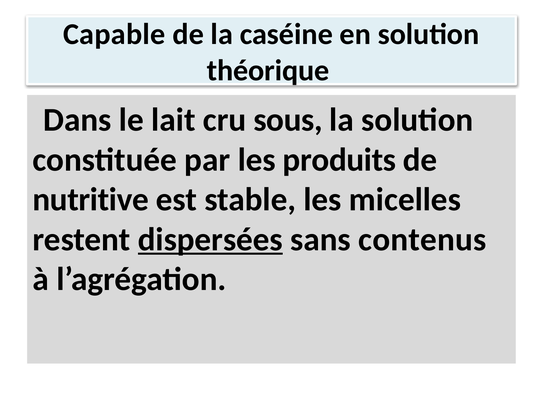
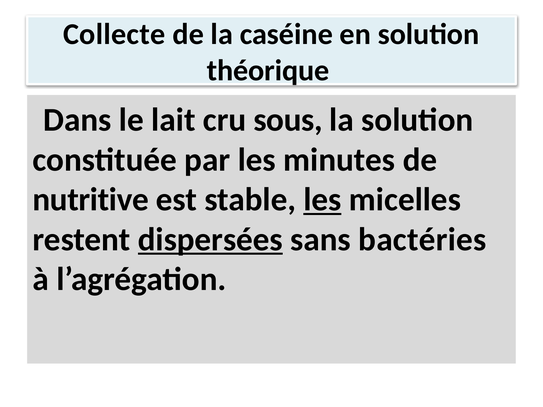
Capable: Capable -> Collecte
produits: produits -> minutes
les at (322, 200) underline: none -> present
contenus: contenus -> bactéries
